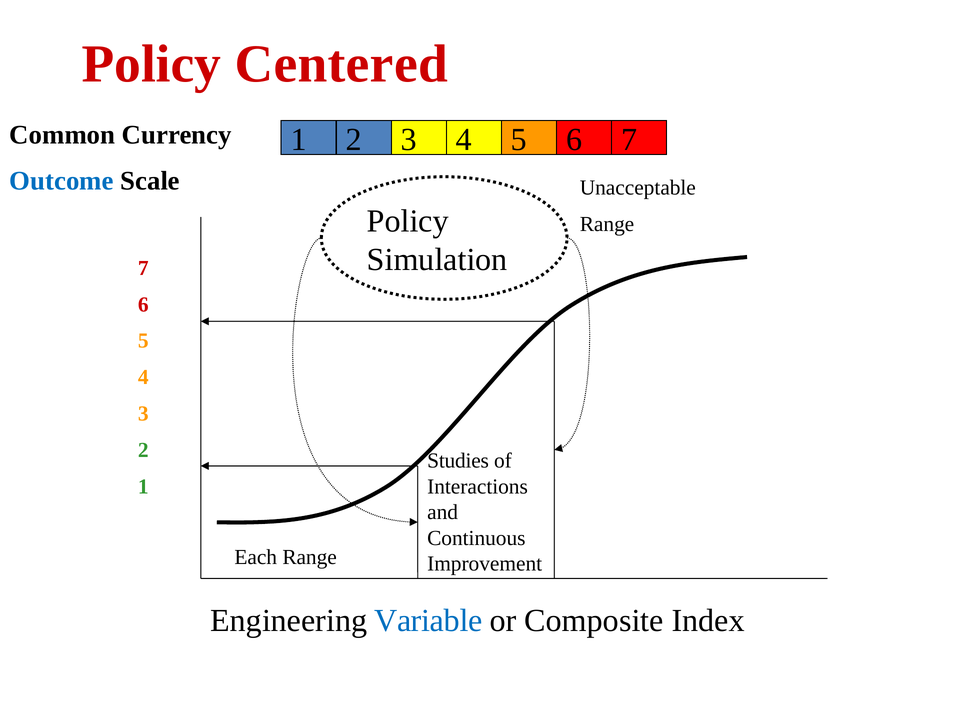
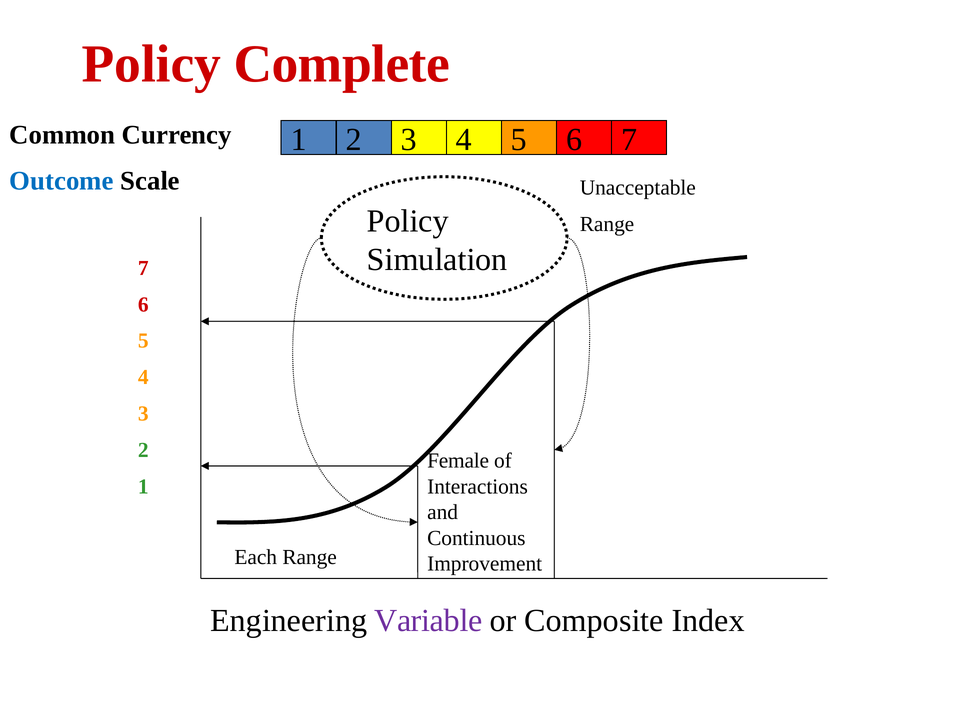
Centered: Centered -> Complete
Studies: Studies -> Female
Variable colour: blue -> purple
